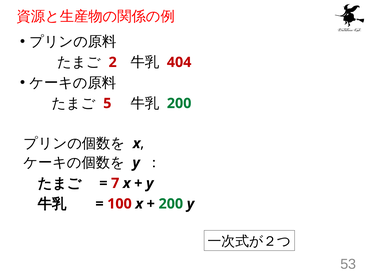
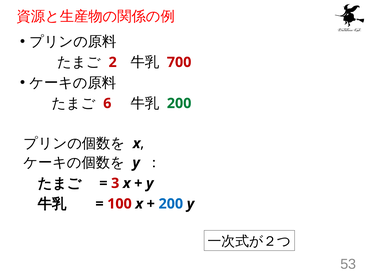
404: 404 -> 700
5: 5 -> 6
7: 7 -> 3
200 at (171, 204) colour: green -> blue
